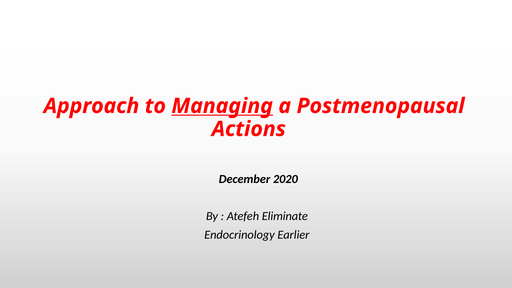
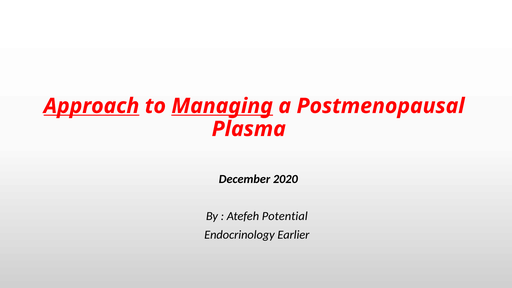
Approach underline: none -> present
Actions: Actions -> Plasma
Eliminate: Eliminate -> Potential
